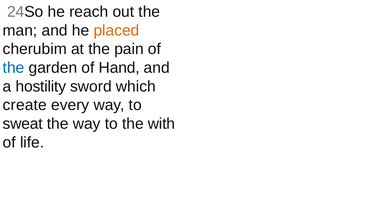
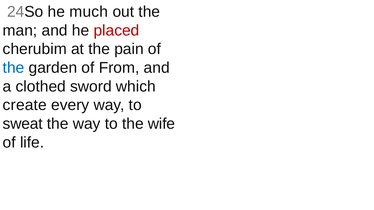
reach: reach -> much
placed colour: orange -> red
Hand: Hand -> From
hostility: hostility -> clothed
with: with -> wife
